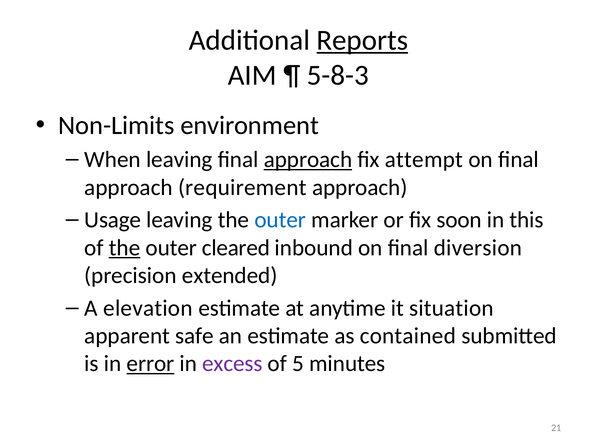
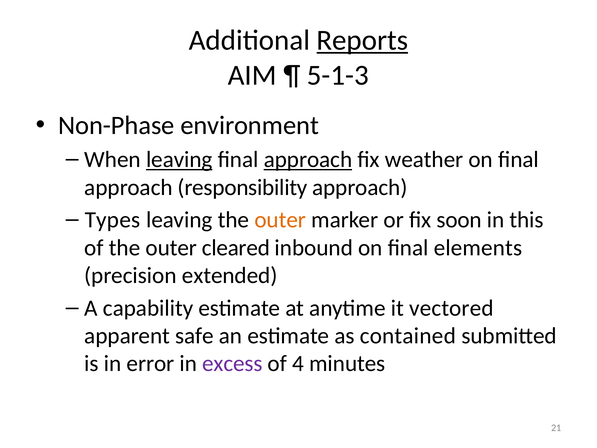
5-8-3: 5-8-3 -> 5-1-3
Non-Limits: Non-Limits -> Non-Phase
leaving at (179, 159) underline: none -> present
attempt: attempt -> weather
requirement: requirement -> responsibility
Usage: Usage -> Types
outer at (280, 220) colour: blue -> orange
the at (125, 248) underline: present -> none
diversion: diversion -> elements
elevation: elevation -> capability
situation: situation -> vectored
error underline: present -> none
5: 5 -> 4
